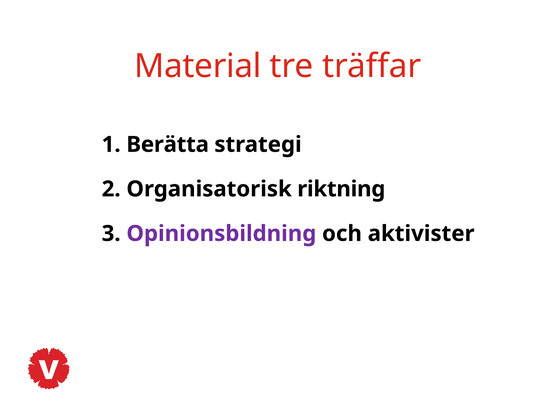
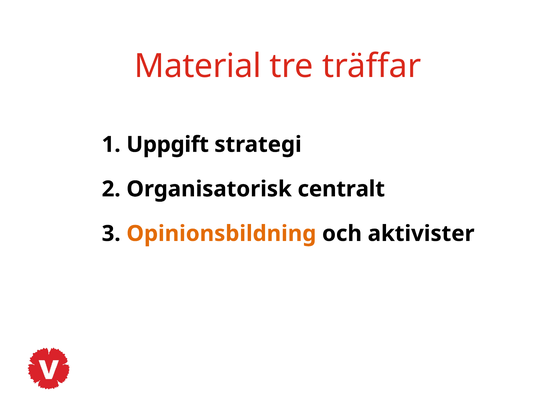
Berätta: Berätta -> Uppgift
riktning: riktning -> centralt
Opinionsbildning colour: purple -> orange
